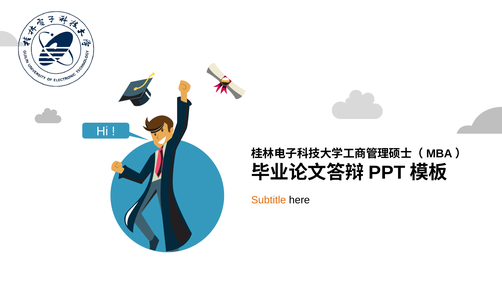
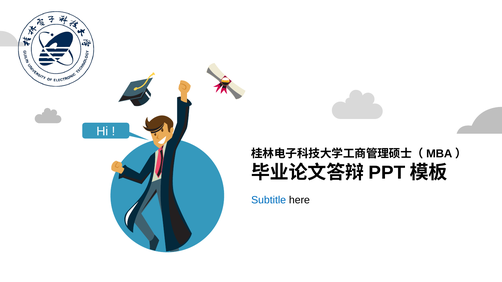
Subtitle colour: orange -> blue
